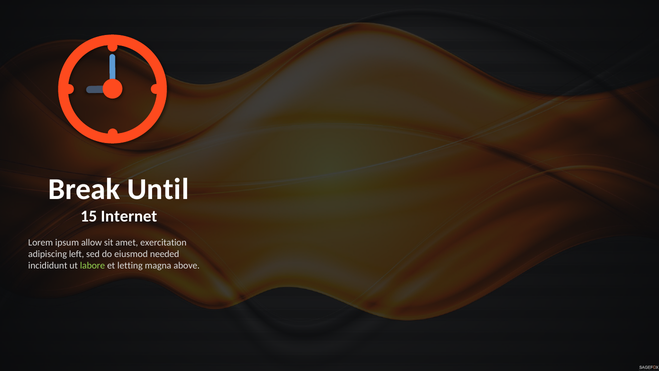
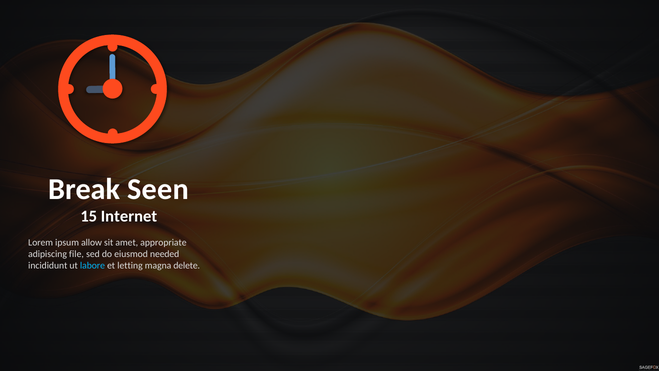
Until: Until -> Seen
exercitation: exercitation -> appropriate
left: left -> file
labore colour: light green -> light blue
above: above -> delete
